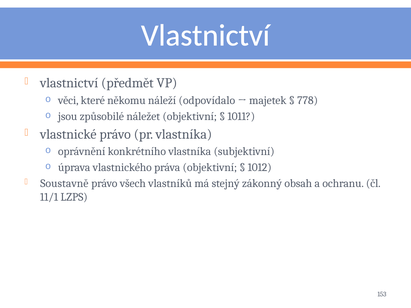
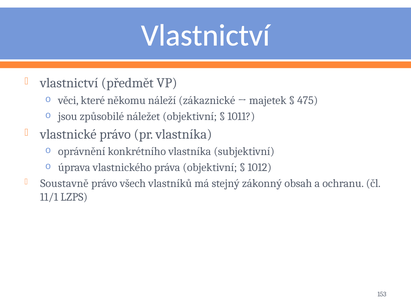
odpovídalo: odpovídalo -> zákaznické
778: 778 -> 475
